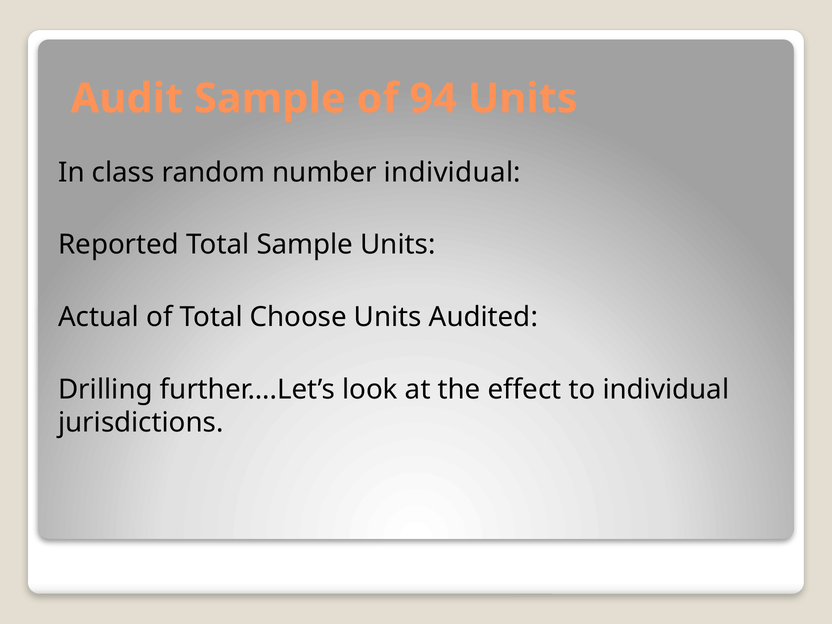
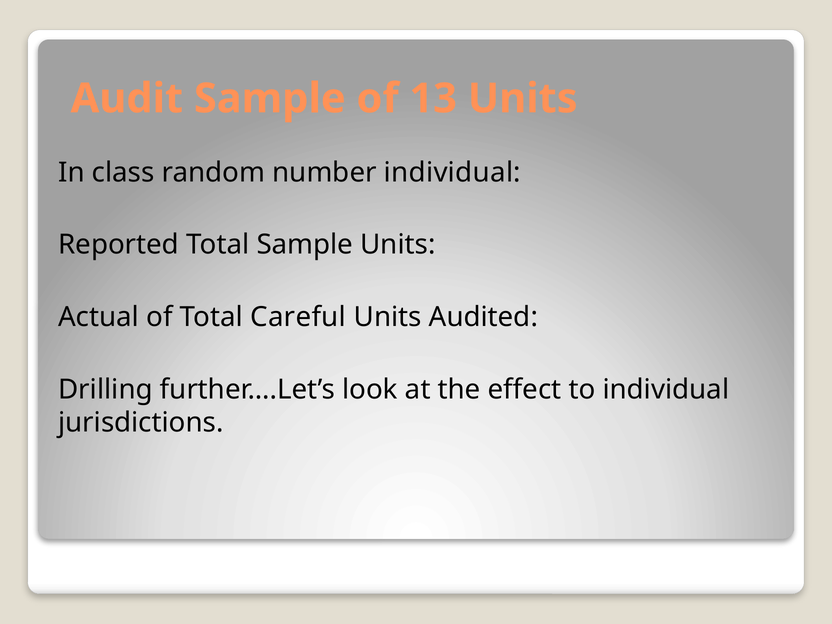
94: 94 -> 13
Choose: Choose -> Careful
